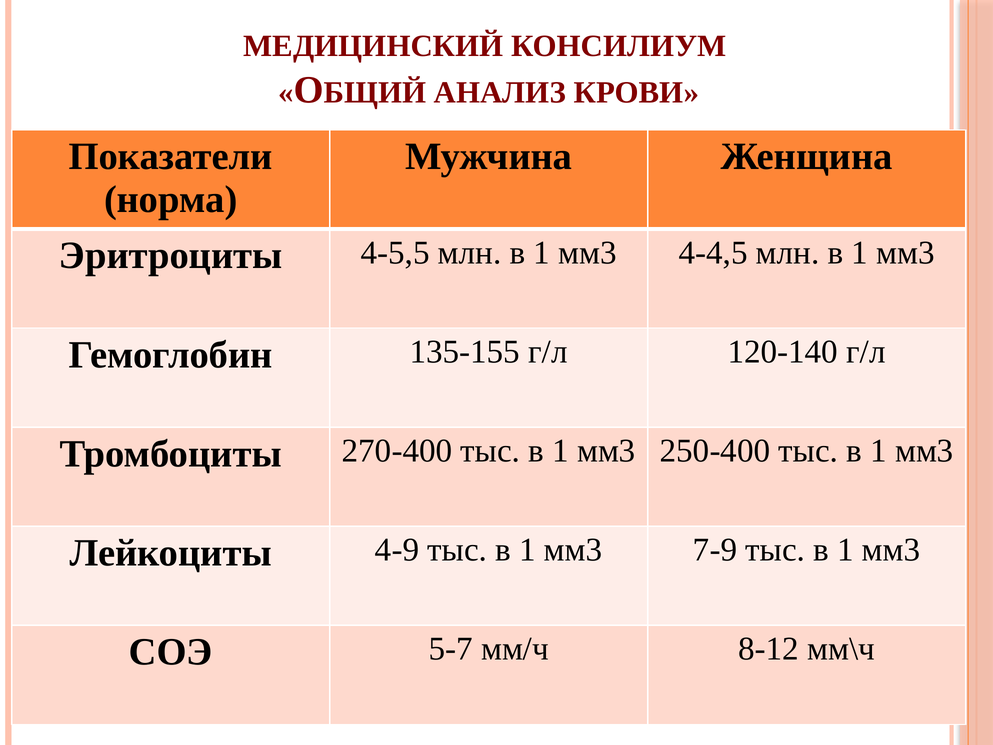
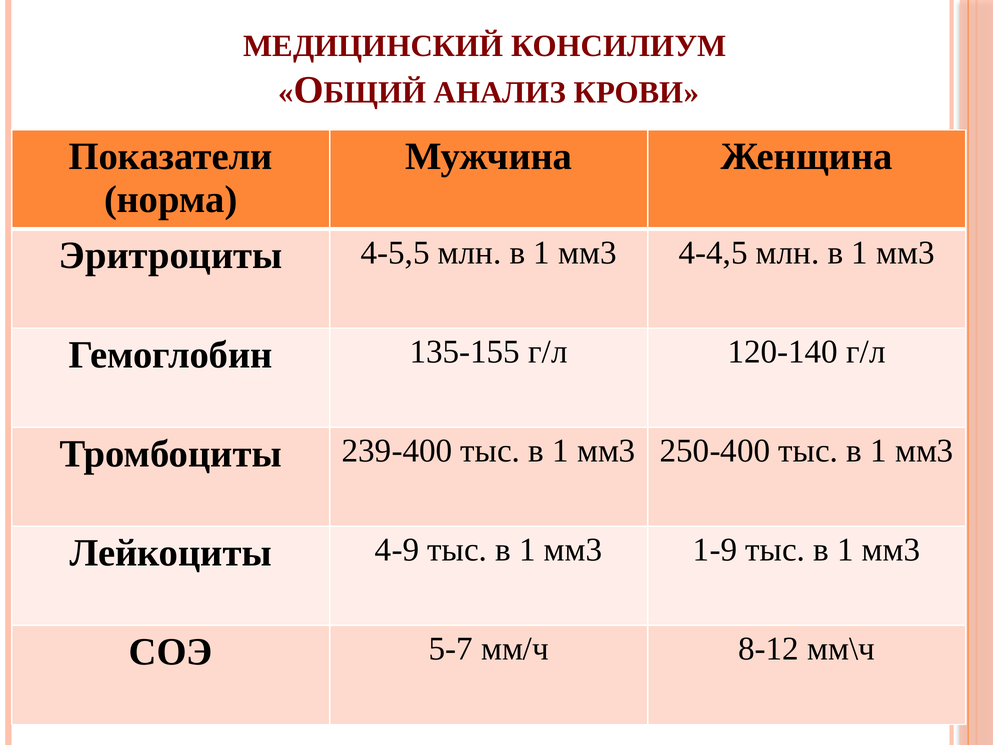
270-400: 270-400 -> 239-400
7-9: 7-9 -> 1-9
